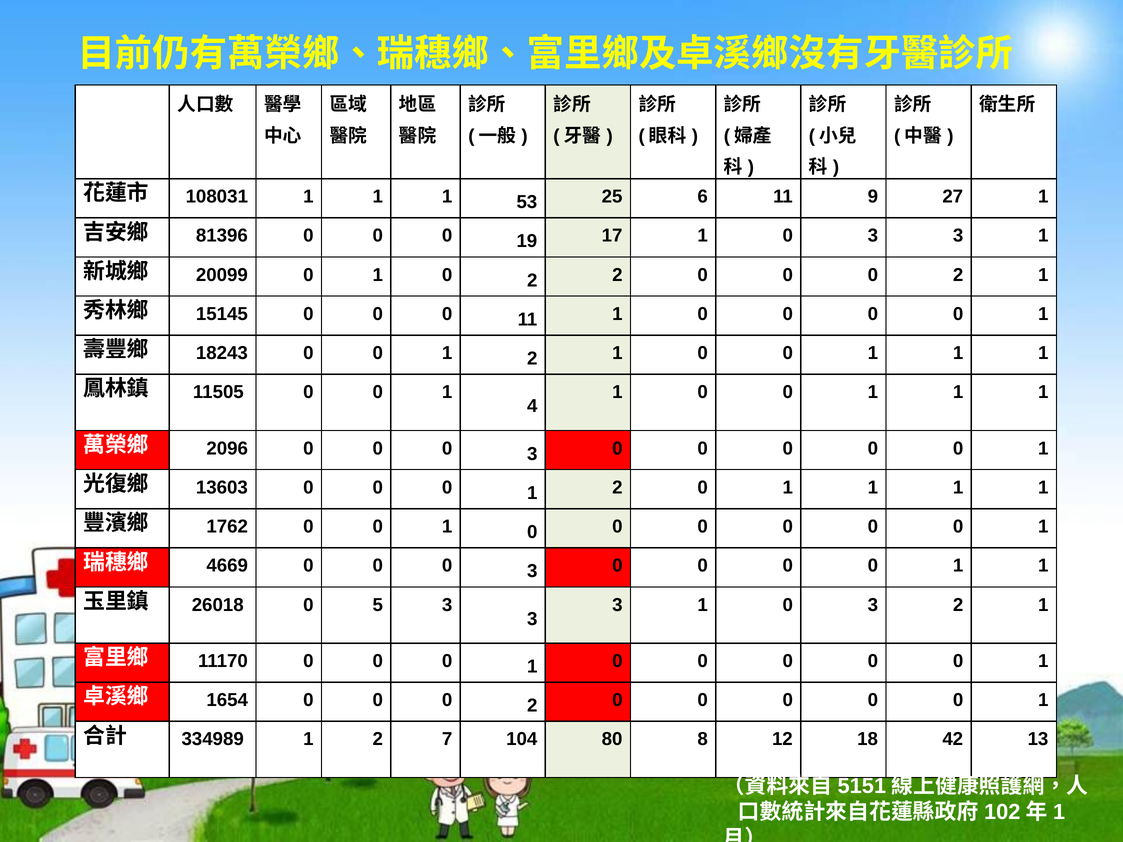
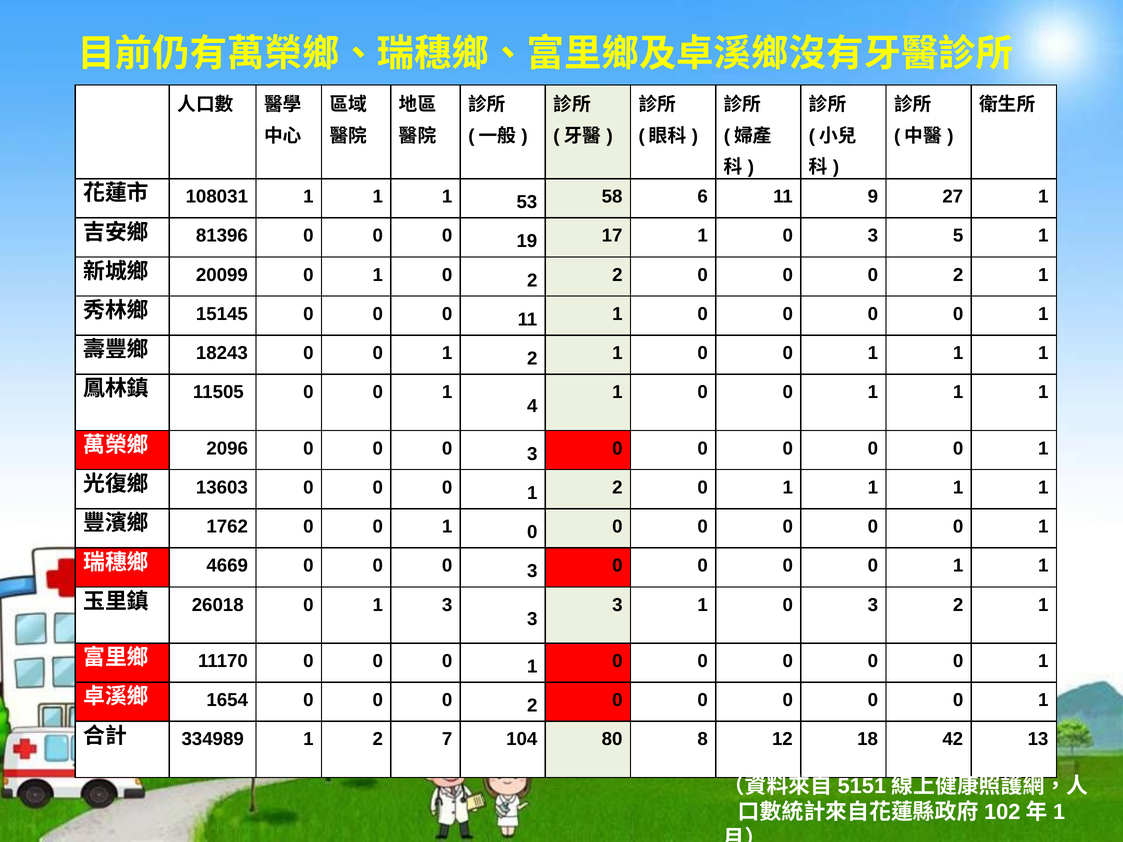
25: 25 -> 58
0 3 3: 3 -> 5
26018 0 5: 5 -> 1
